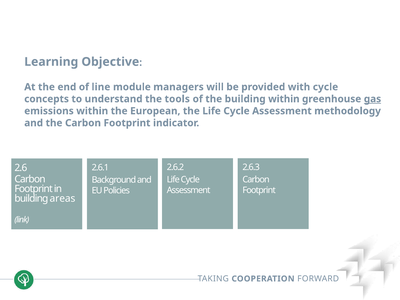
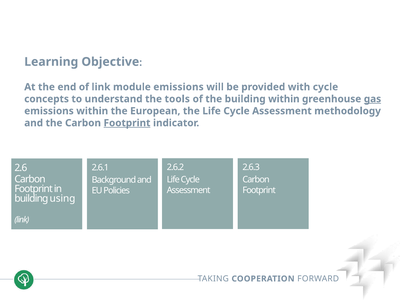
of line: line -> link
module managers: managers -> emissions
Footprint at (127, 123) underline: none -> present
areas: areas -> using
